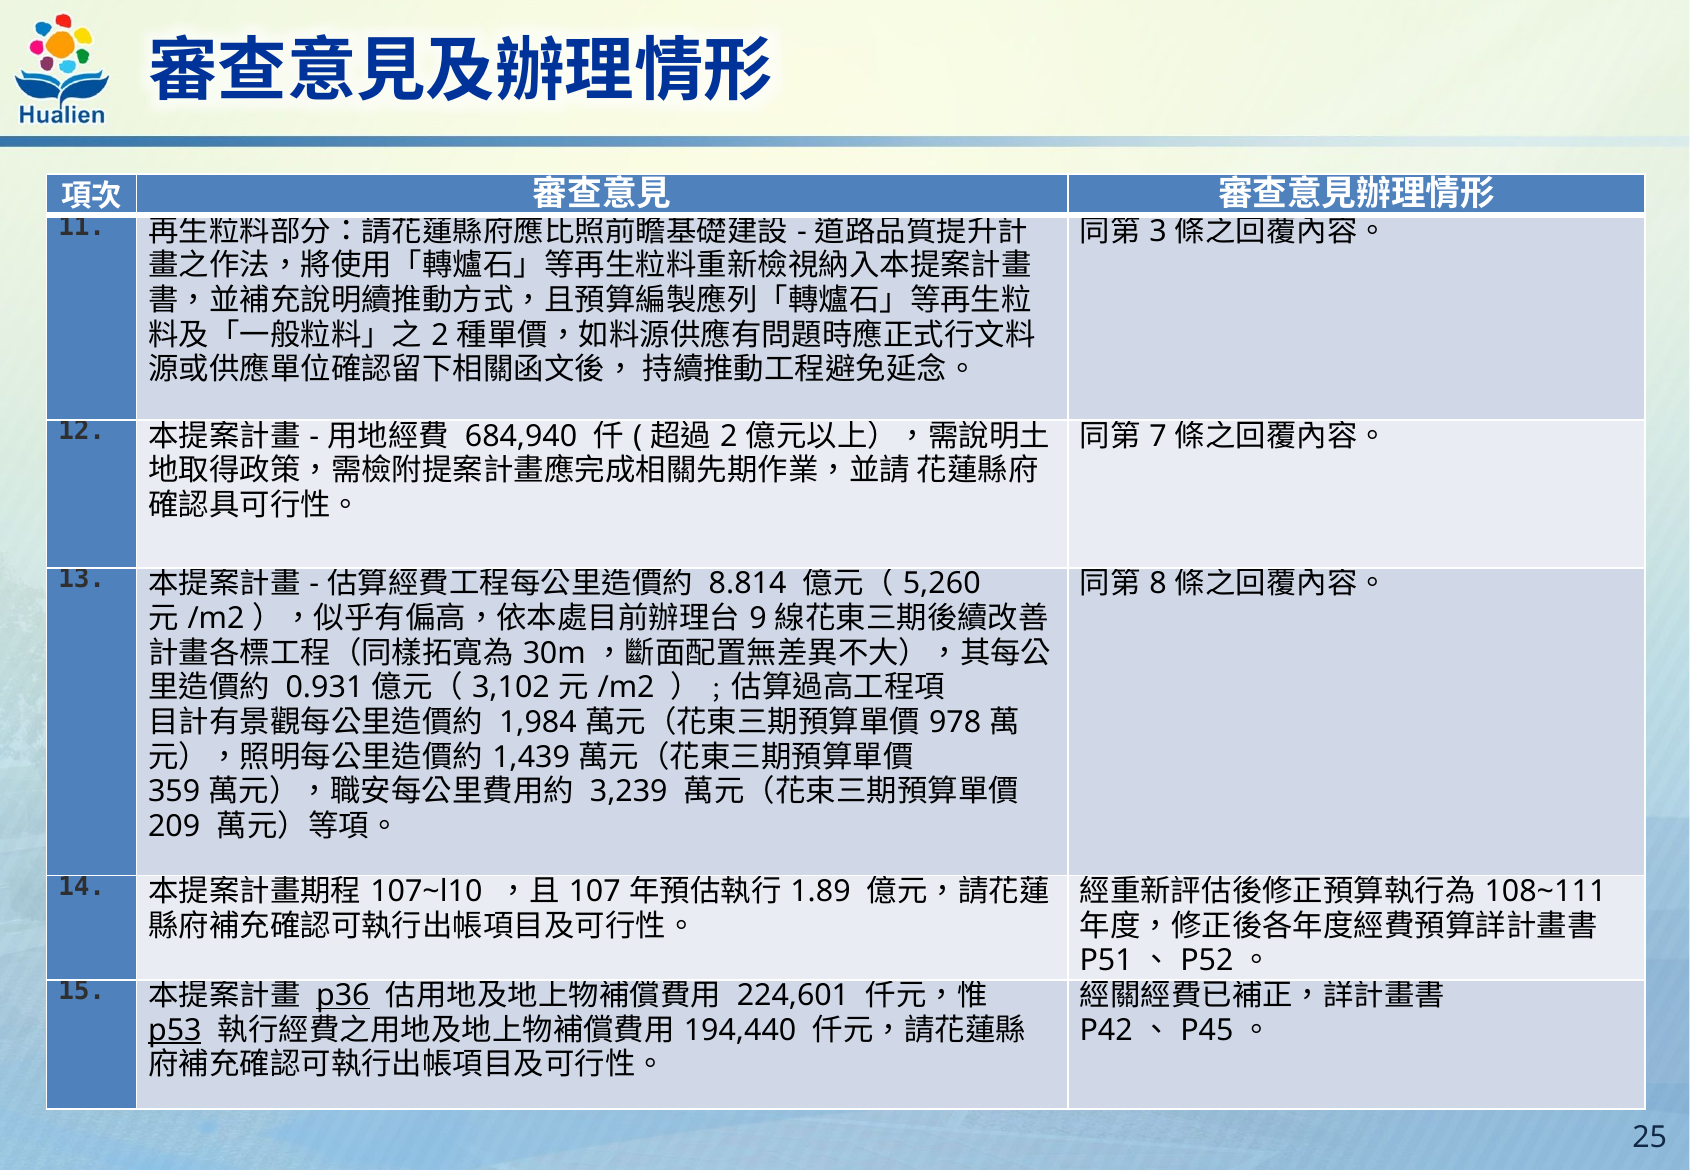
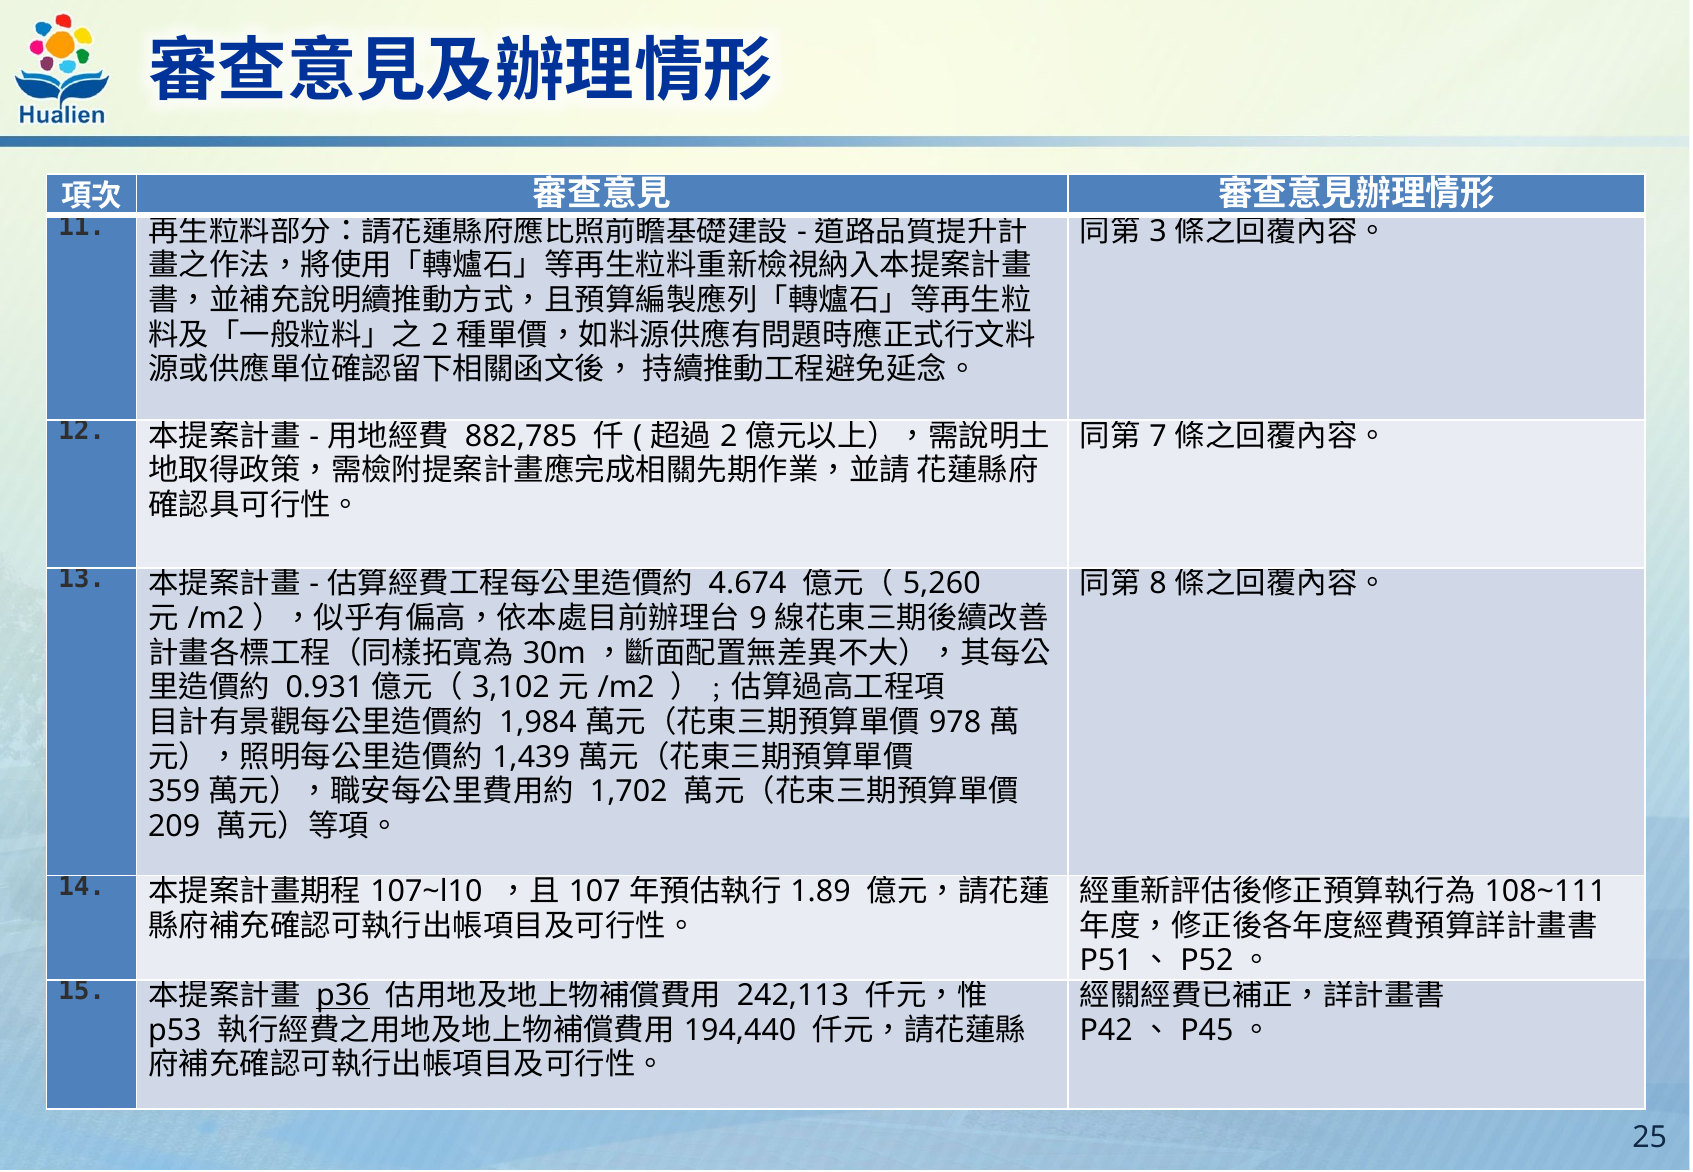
684,940: 684,940 -> 882,785
8.814: 8.814 -> 4.674
3,239: 3,239 -> 1,702
224,601: 224,601 -> 242,113
p53 underline: present -> none
